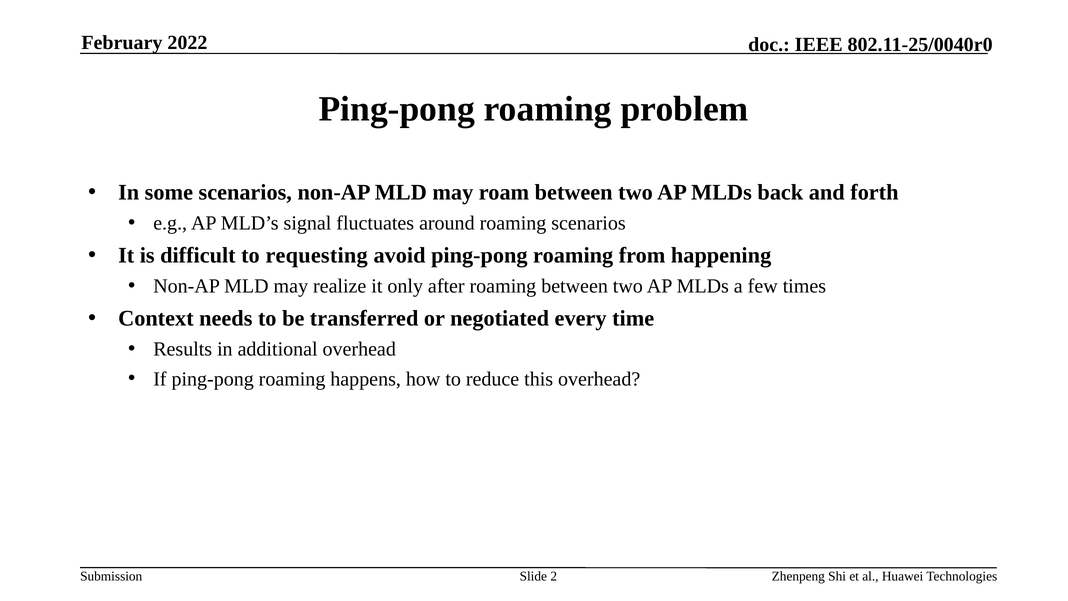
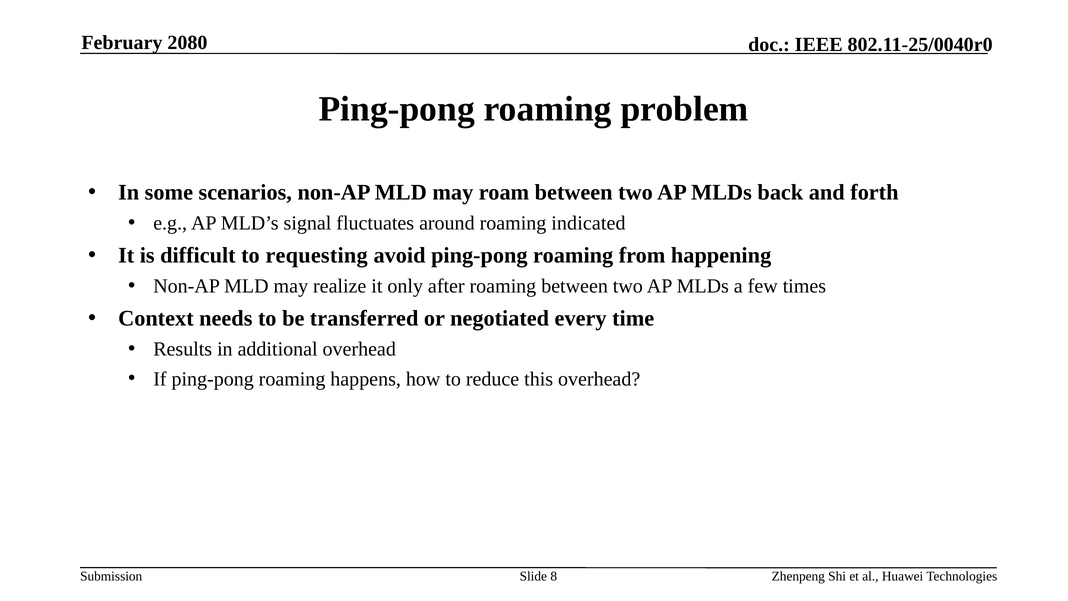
2022: 2022 -> 2080
roaming scenarios: scenarios -> indicated
2: 2 -> 8
